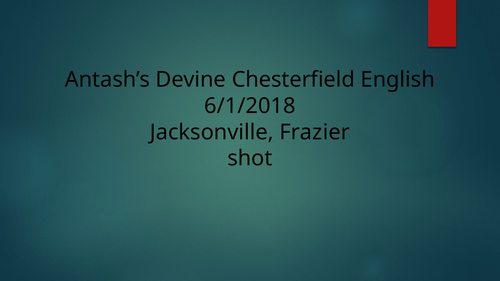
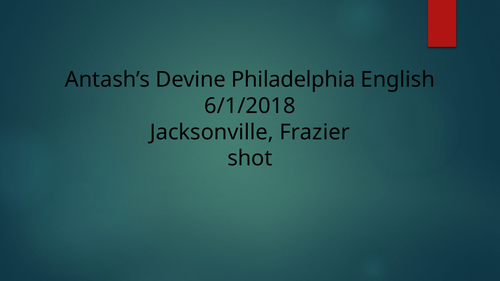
Chesterfield: Chesterfield -> Philadelphia
